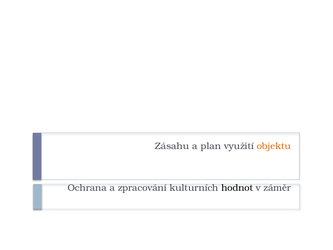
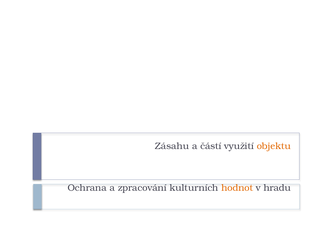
plan: plan -> částí
hodnot colour: black -> orange
záměr: záměr -> hradu
